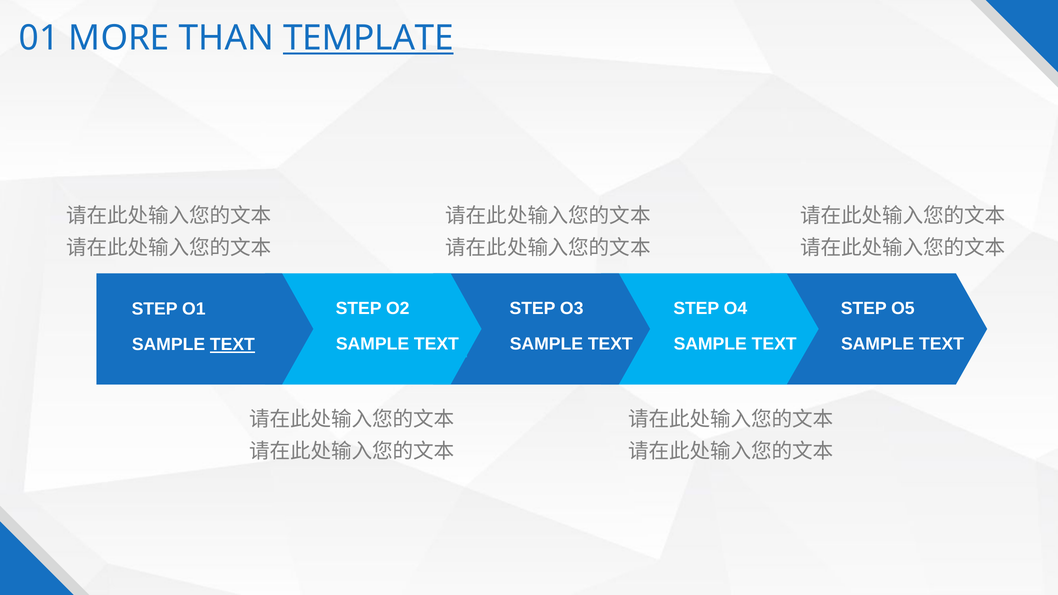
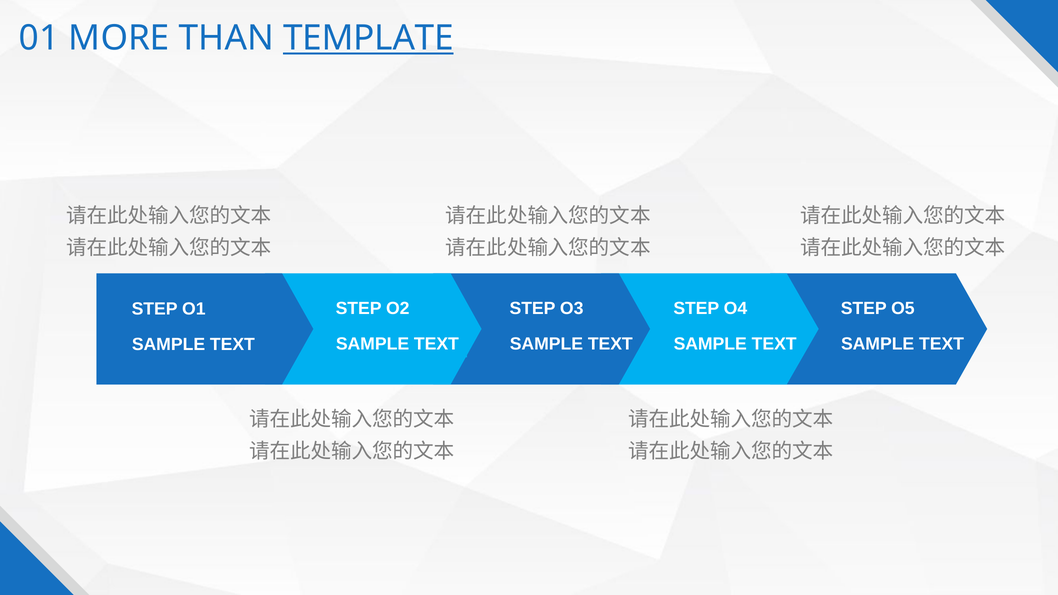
TEXT at (232, 345) underline: present -> none
